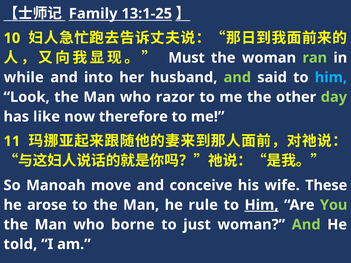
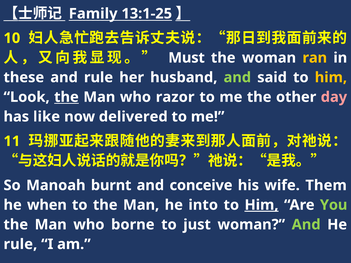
ran colour: light green -> yellow
while: while -> these
and into: into -> rule
him at (331, 77) colour: light blue -> yellow
the at (66, 97) underline: none -> present
day colour: light green -> pink
therefore: therefore -> delivered
move: move -> burnt
These: These -> Them
arose: arose -> when
rule: rule -> into
told at (20, 244): told -> rule
